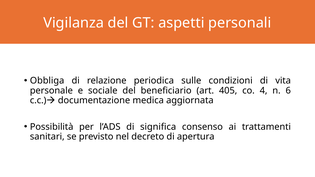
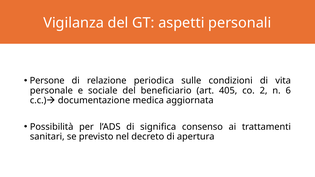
Obbliga: Obbliga -> Persone
4: 4 -> 2
